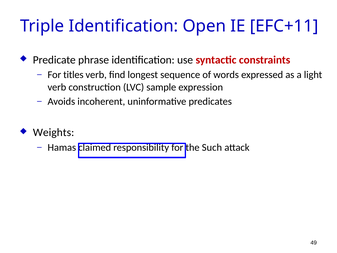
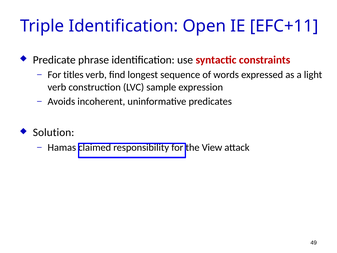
Weights: Weights -> Solution
Such: Such -> View
